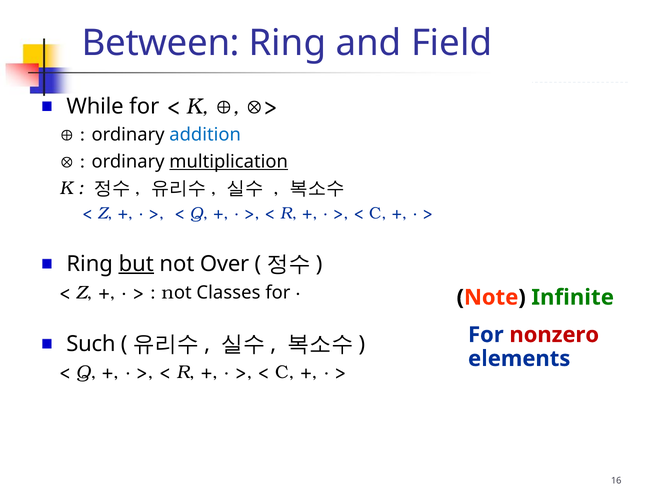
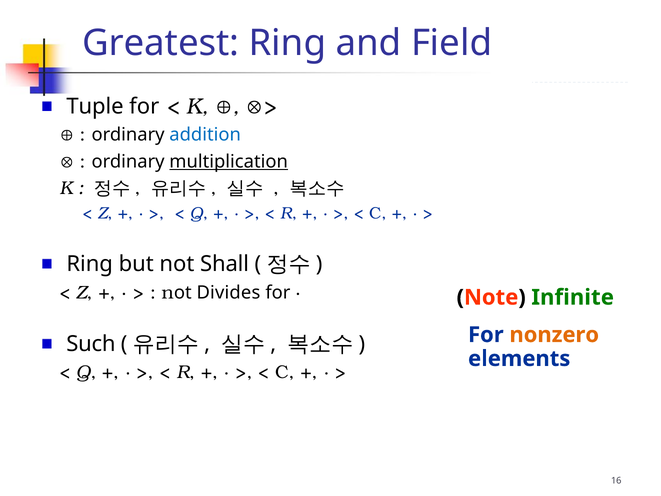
Between: Between -> Greatest
While: While -> Tuple
but underline: present -> none
Over: Over -> Shall
Classes: Classes -> Divides
nonzero colour: red -> orange
